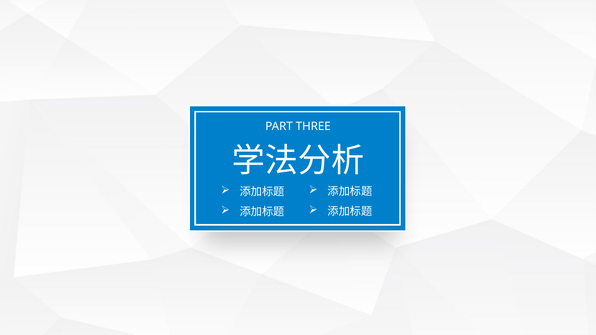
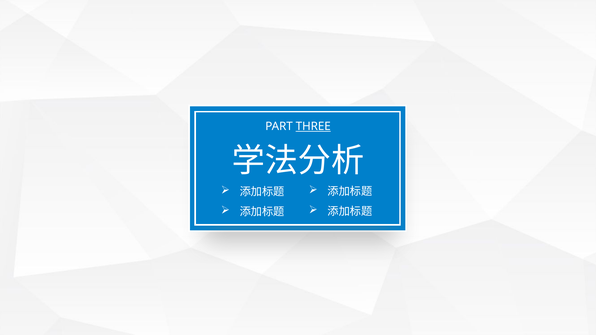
THREE underline: none -> present
